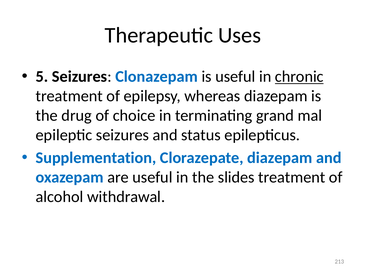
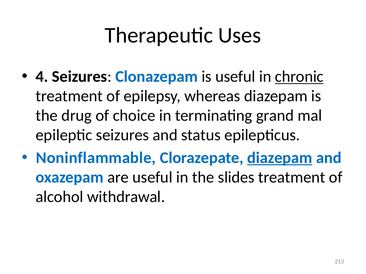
5: 5 -> 4
Supplementation: Supplementation -> Noninflammable
diazepam at (280, 158) underline: none -> present
